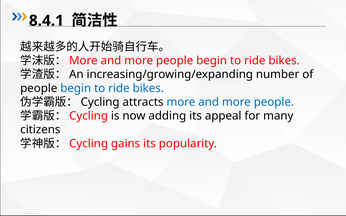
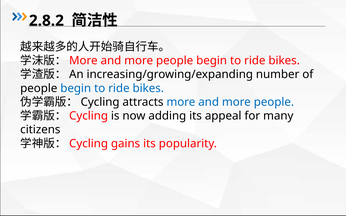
8.4.1: 8.4.1 -> 2.8.2
